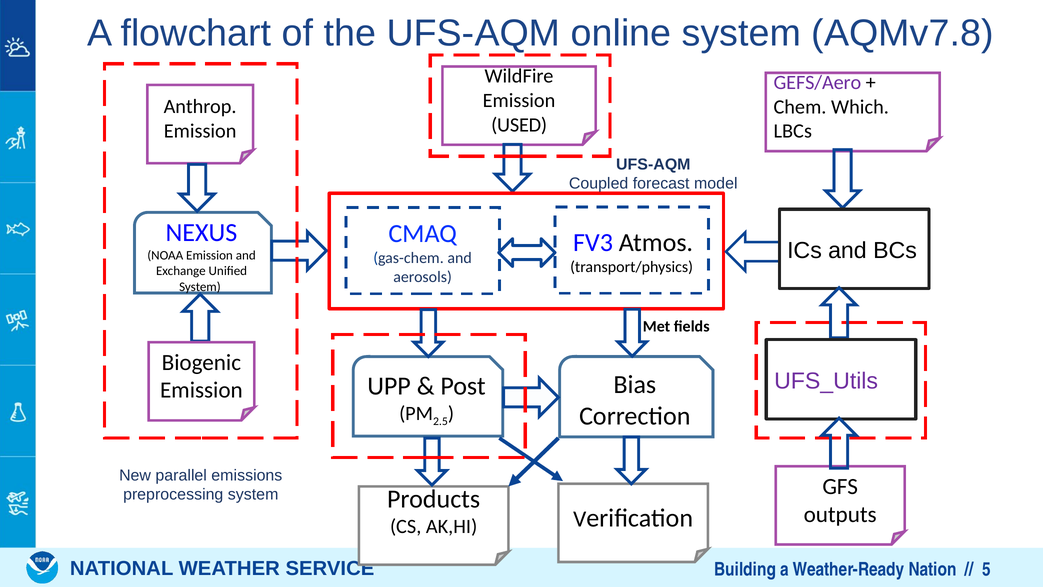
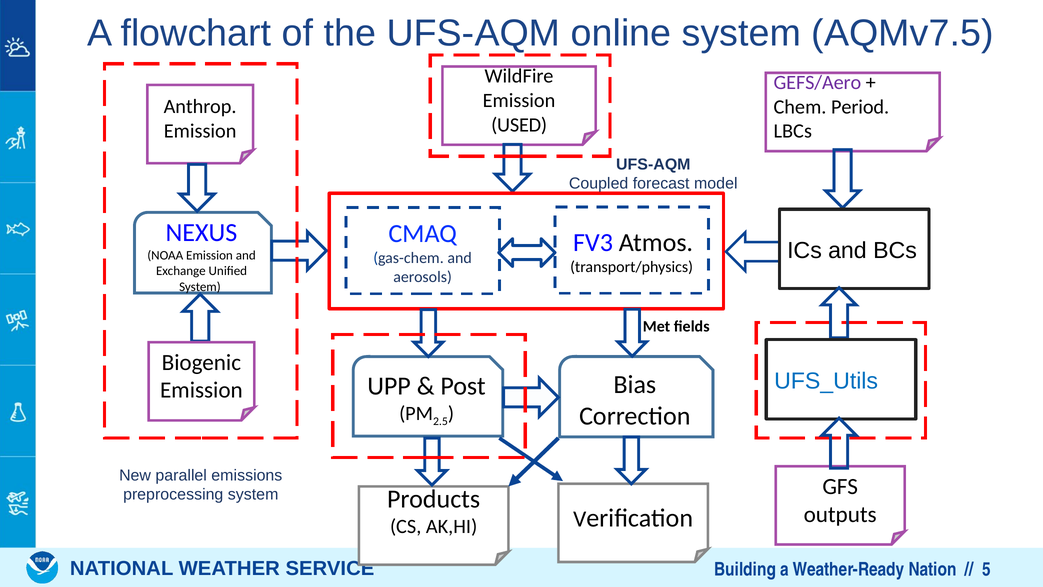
AQMv7.8: AQMv7.8 -> AQMv7.5
Which: Which -> Period
UFS_Utils colour: purple -> blue
